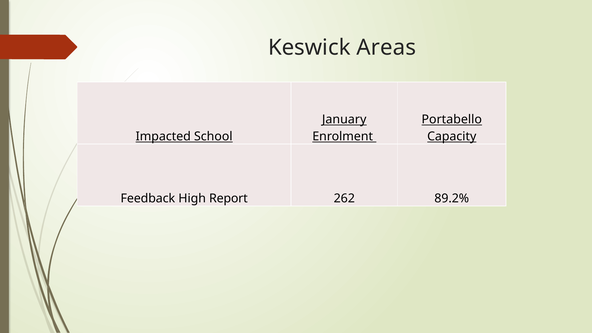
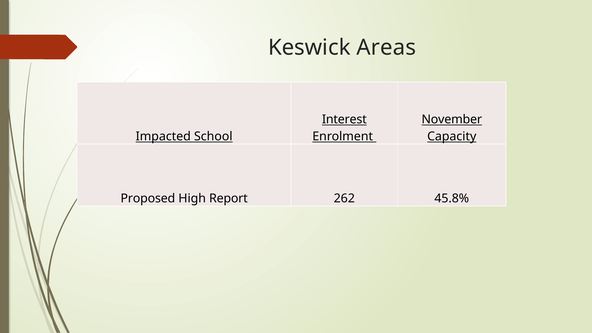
January: January -> Interest
Portabello: Portabello -> November
Feedback: Feedback -> Proposed
89.2%: 89.2% -> 45.8%
